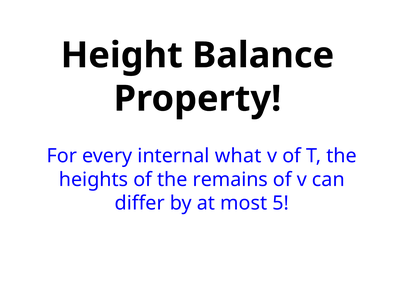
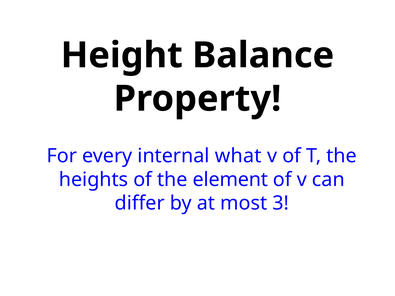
remains: remains -> element
5: 5 -> 3
